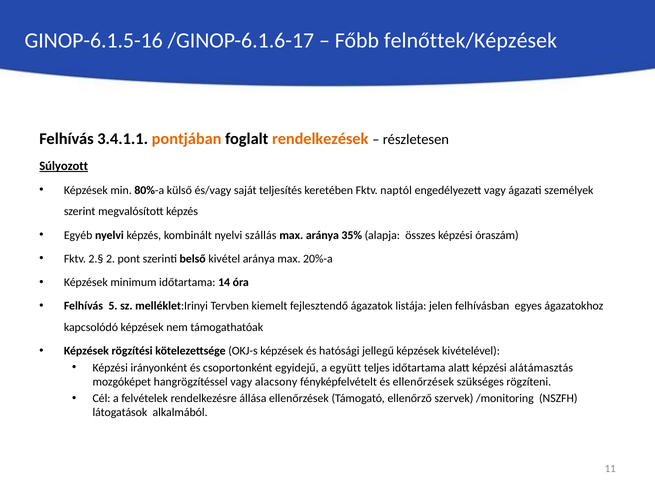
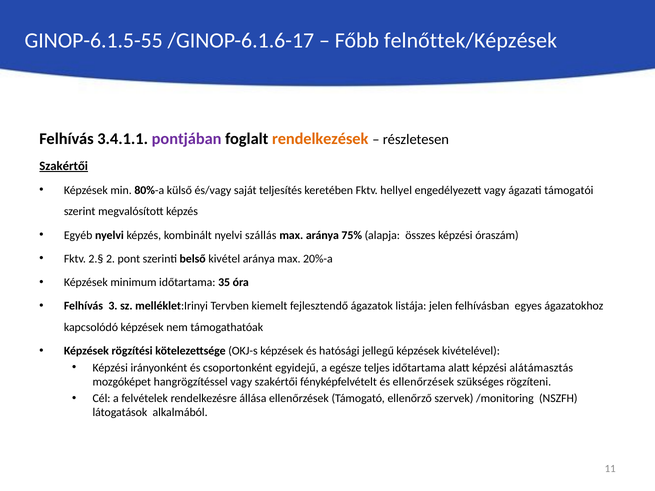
GINOP-6.1.5-16: GINOP-6.1.5-16 -> GINOP-6.1.5-55
pontjában colour: orange -> purple
Súlyozott at (64, 166): Súlyozott -> Szakértői
naptól: naptól -> hellyel
személyek: személyek -> támogatói
35%: 35% -> 75%
14: 14 -> 35
5: 5 -> 3
együtt: együtt -> egésze
vagy alacsony: alacsony -> szakértői
